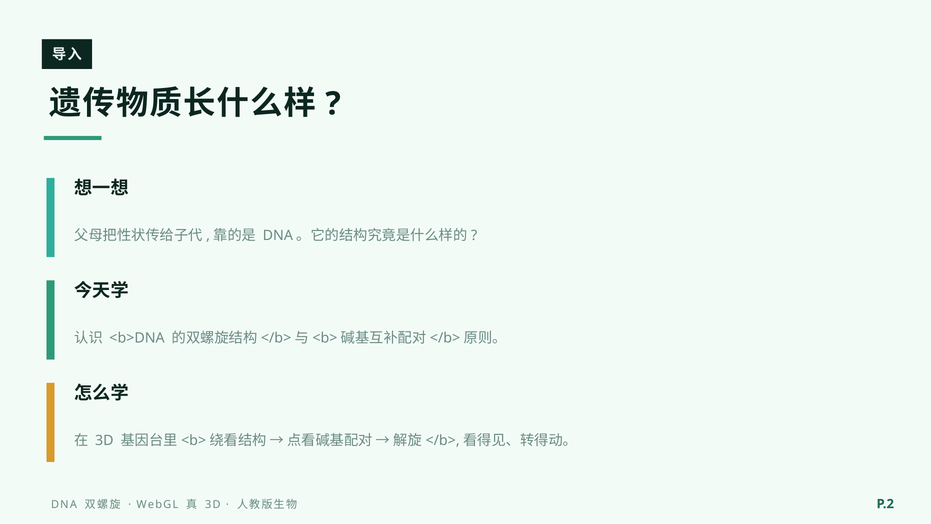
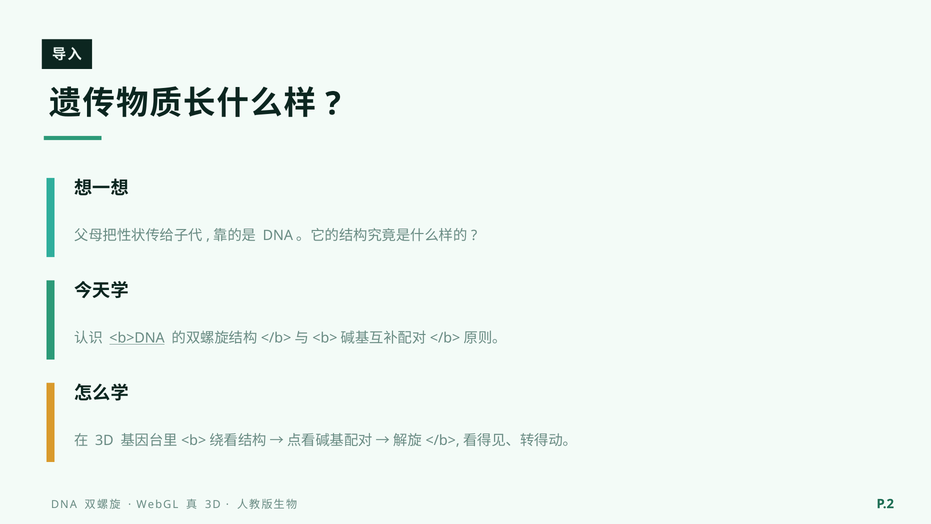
<b>DNA underline: none -> present
